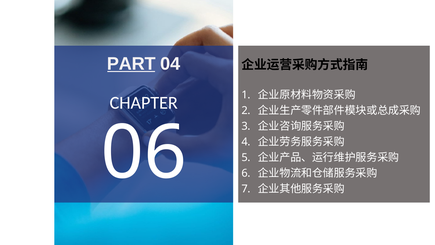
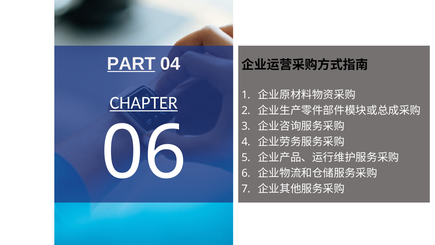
CHAPTER underline: none -> present
